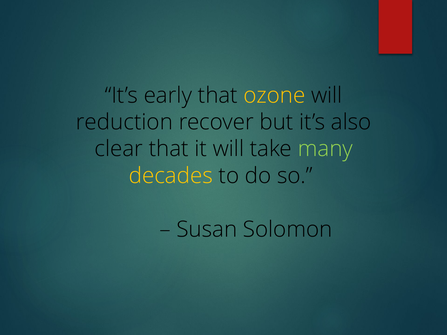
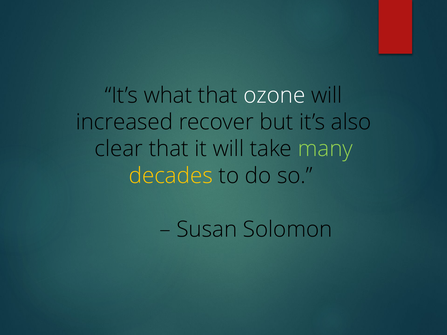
early: early -> what
ozone colour: yellow -> white
reduction: reduction -> increased
